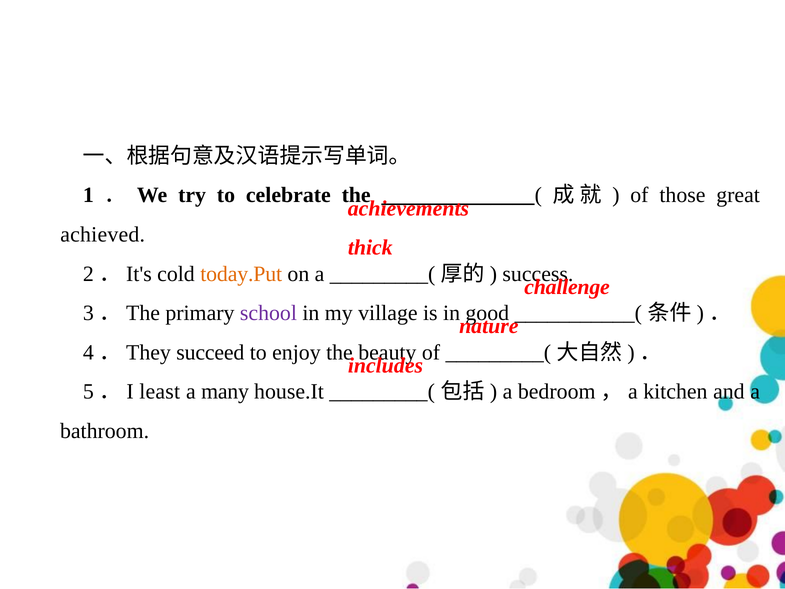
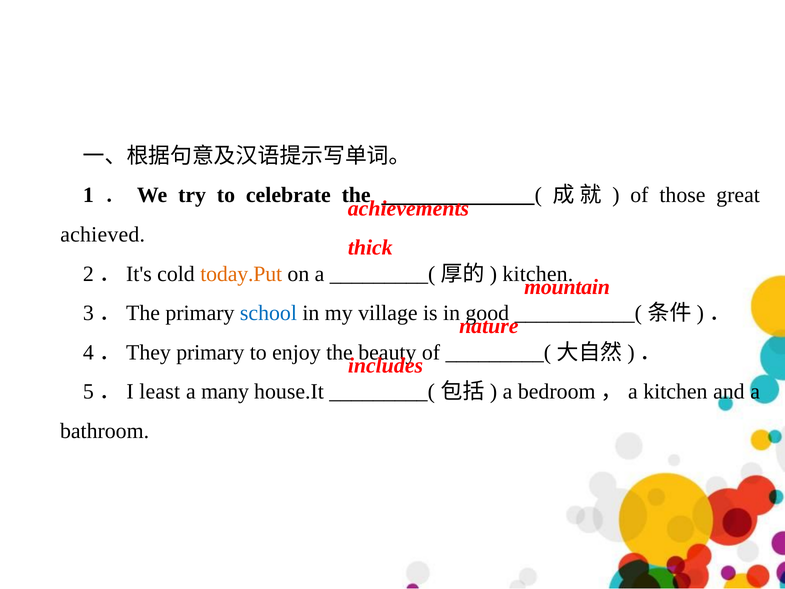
success at (538, 274): success -> kitchen
challenge: challenge -> mountain
school colour: purple -> blue
4．They succeed: succeed -> primary
